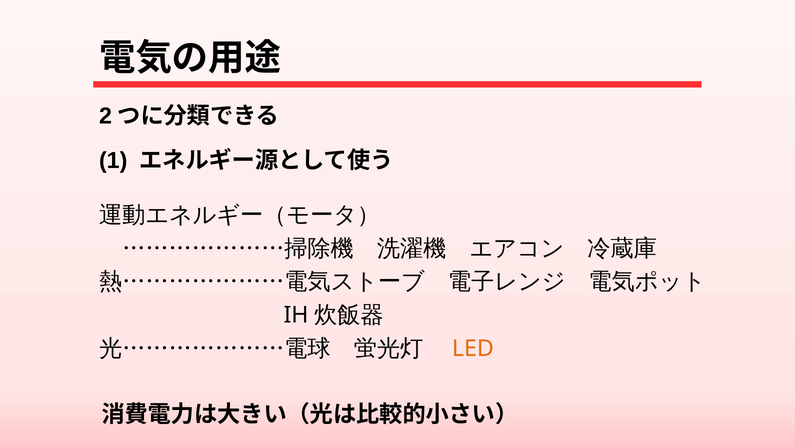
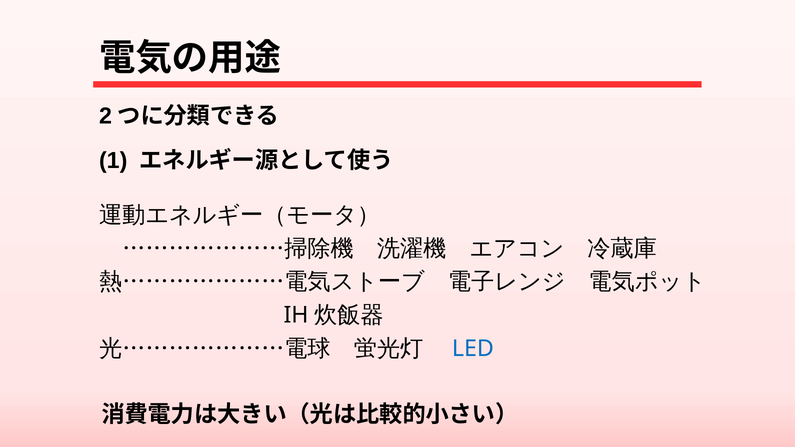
LED colour: orange -> blue
